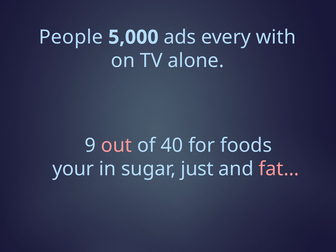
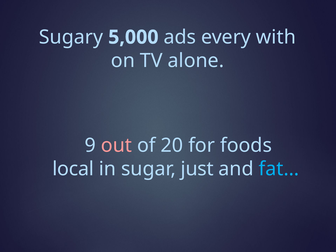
People: People -> Sugary
40: 40 -> 20
your: your -> local
fat… colour: pink -> light blue
